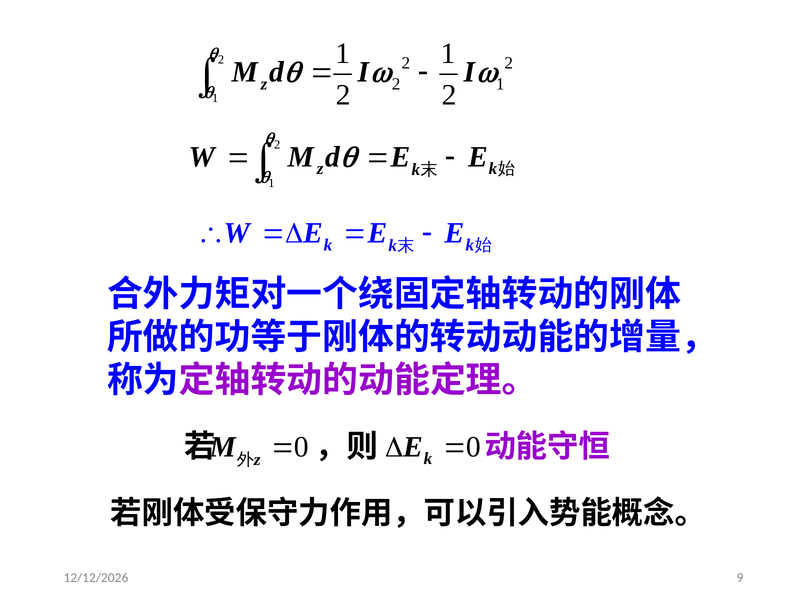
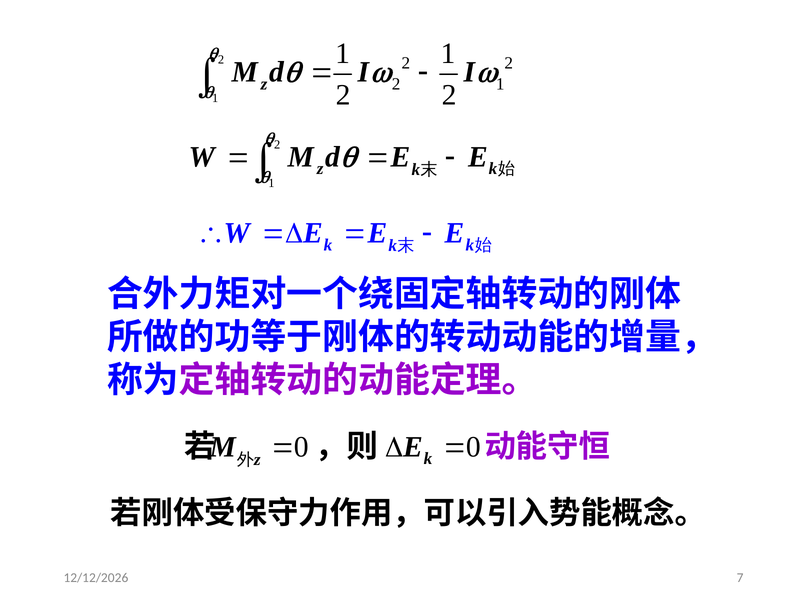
9: 9 -> 7
